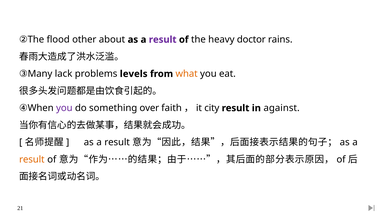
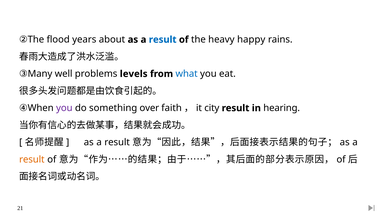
other: other -> years
result at (163, 40) colour: purple -> blue
doctor: doctor -> happy
lack: lack -> well
what colour: orange -> blue
against: against -> hearing
